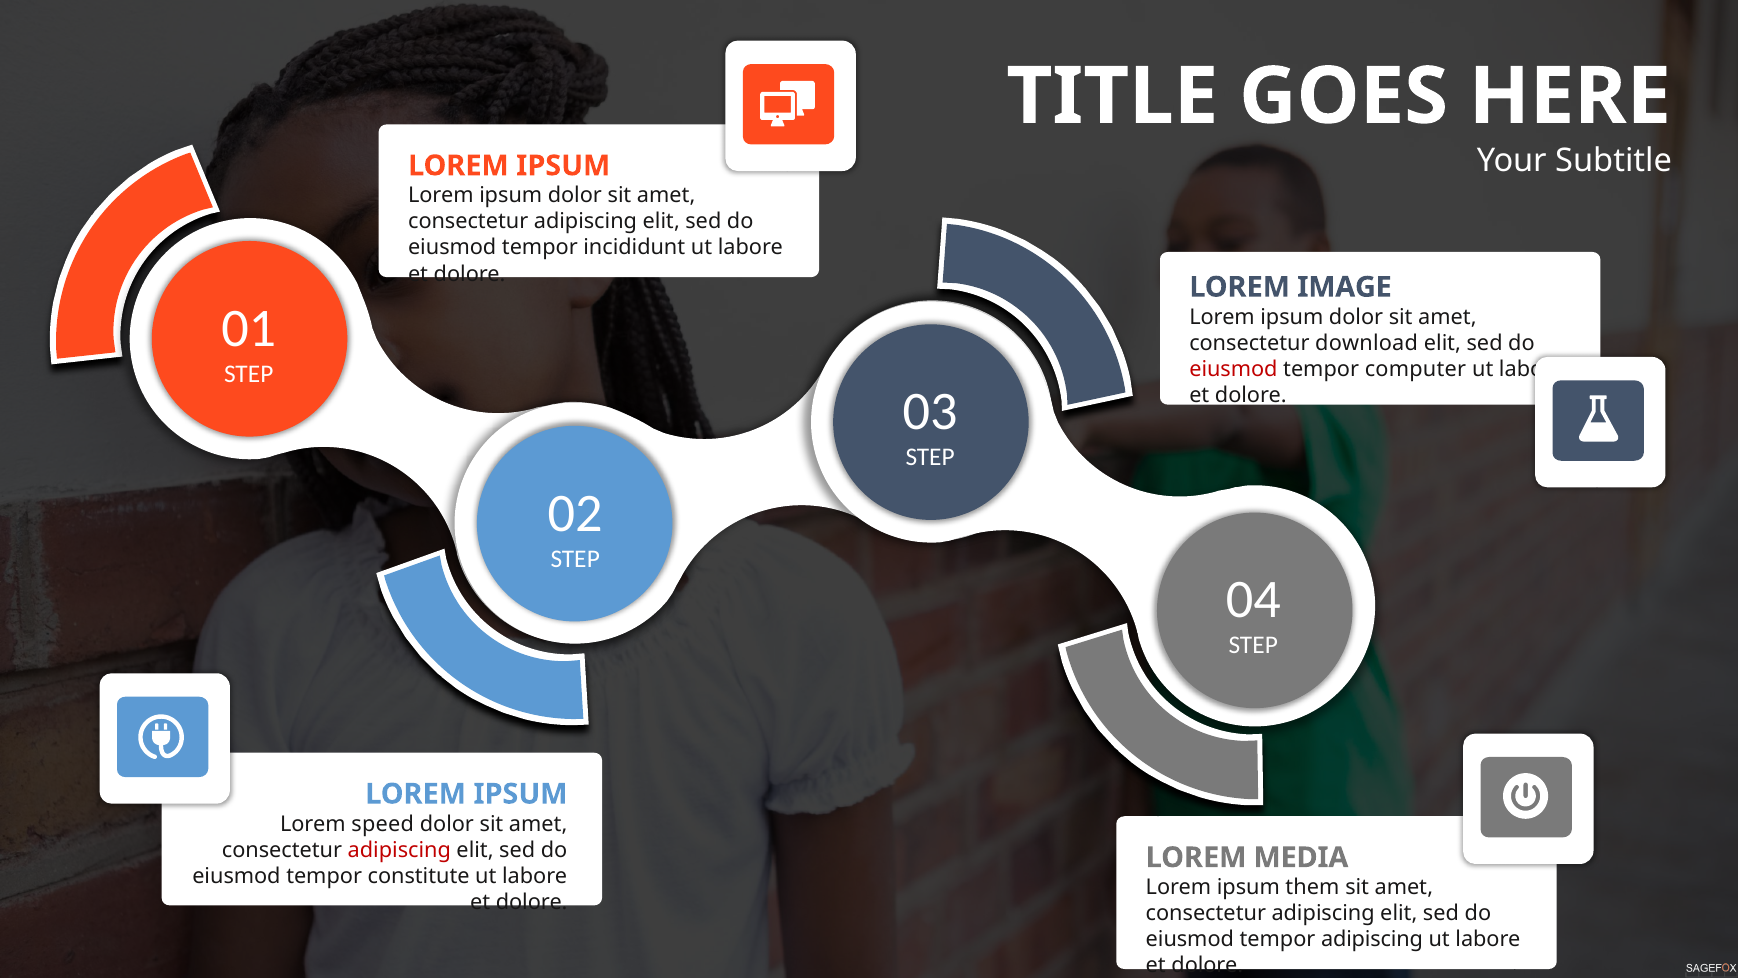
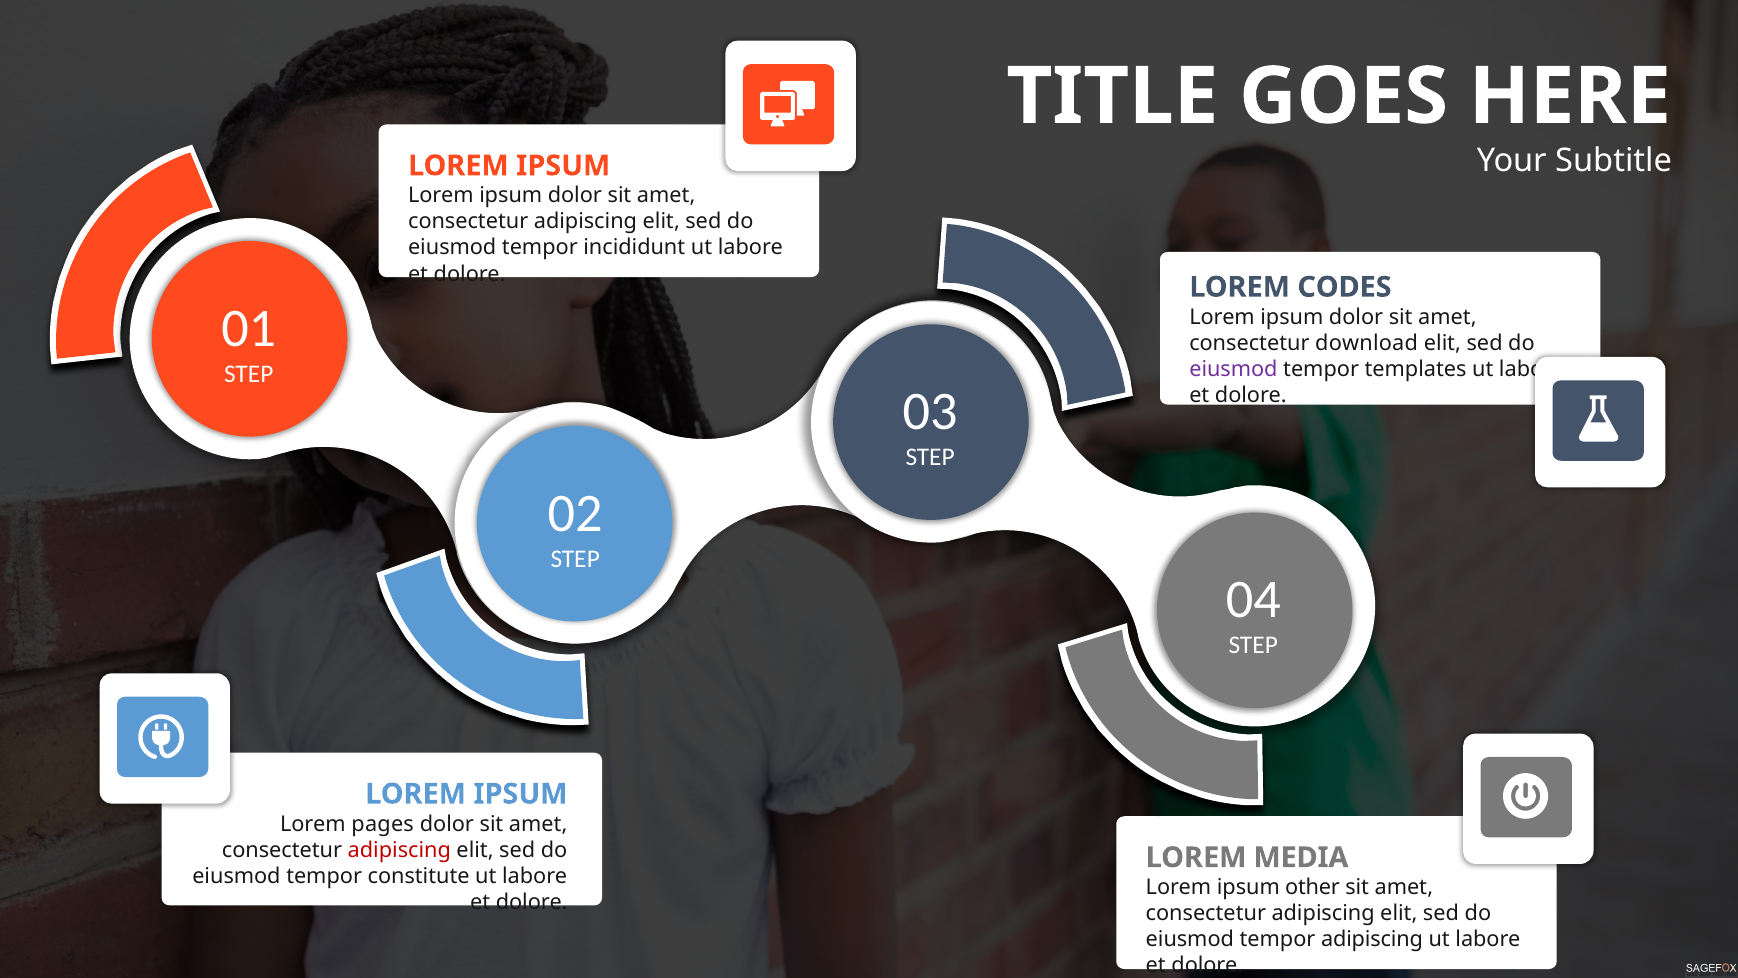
IMAGE: IMAGE -> CODES
eiusmod at (1233, 369) colour: red -> purple
computer: computer -> templates
speed: speed -> pages
them: them -> other
